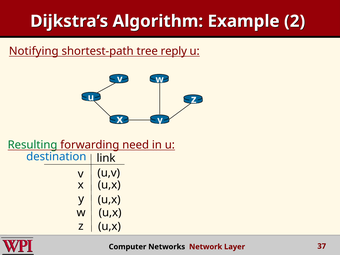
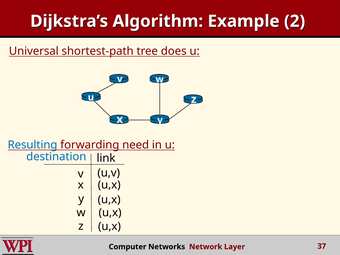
Notifying: Notifying -> Universal
reply: reply -> does
Resulting colour: green -> blue
